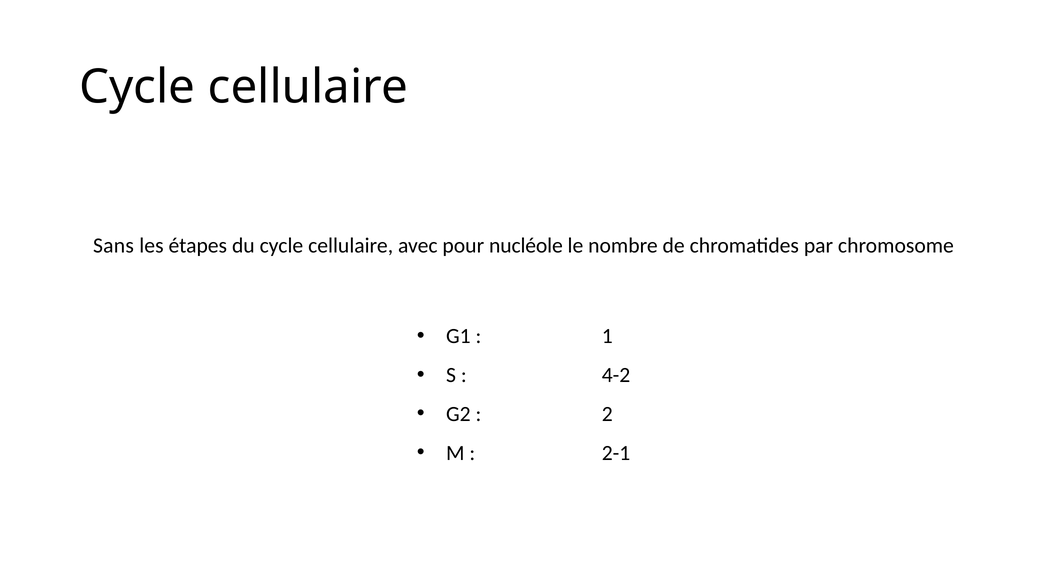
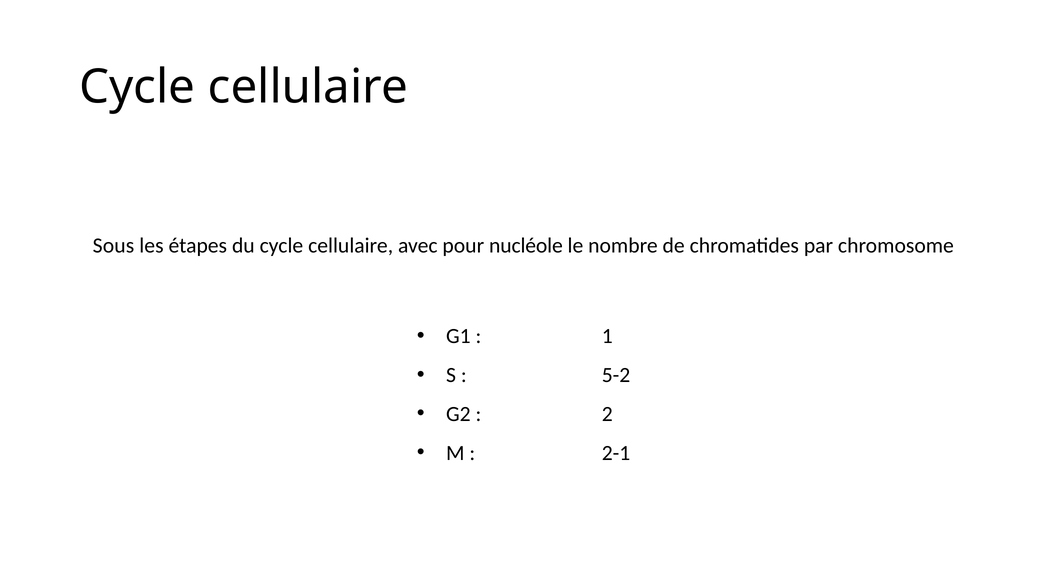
Sans: Sans -> Sous
4-2: 4-2 -> 5-2
